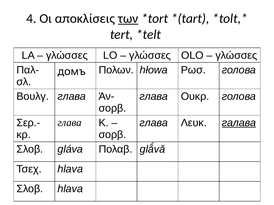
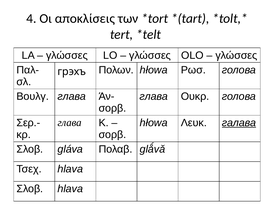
των underline: present -> none
домъ: домъ -> грэхъ
глава at (154, 123): глава -> hłowa
